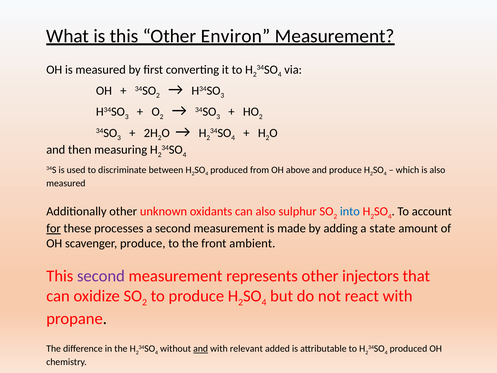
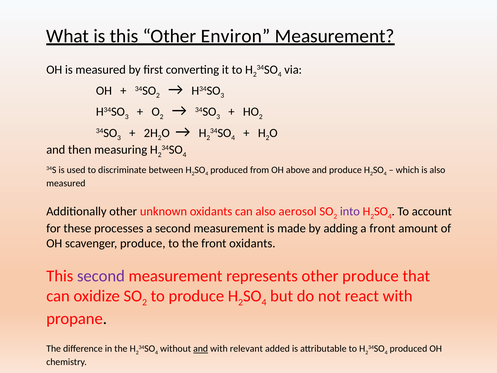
sulphur: sulphur -> aerosol
into colour: blue -> purple
for underline: present -> none
a state: state -> front
front ambient: ambient -> oxidants
other injectors: injectors -> produce
